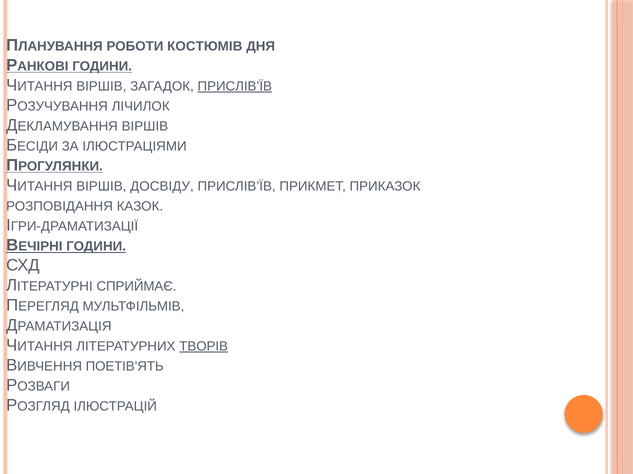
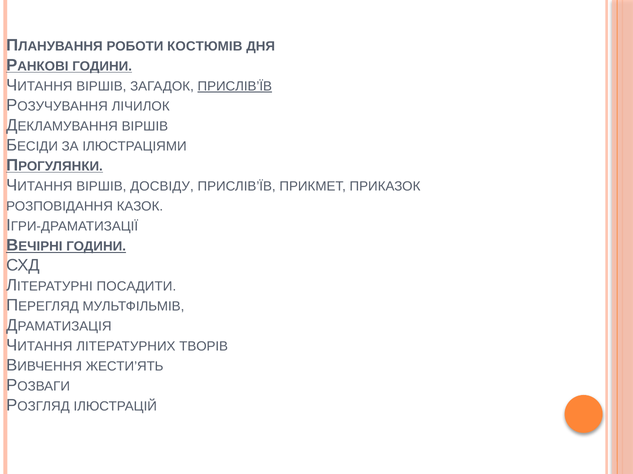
СПРИЙМАЄ: СПРИЙМАЄ -> ПОСАДИТИ
ТВОРІВ underline: present -> none
ПОЕТІВ’ЯТЬ: ПОЕТІВ’ЯТЬ -> ЖЕСТИ’ЯТЬ
